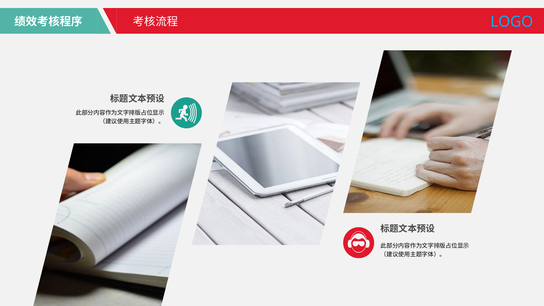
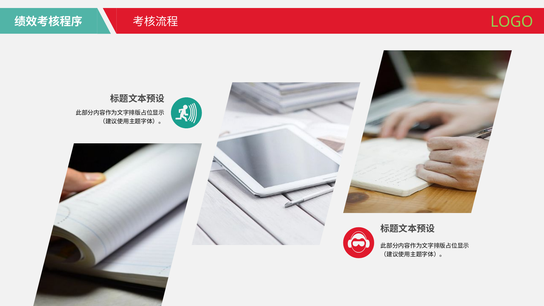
LOGO colour: light blue -> light green
